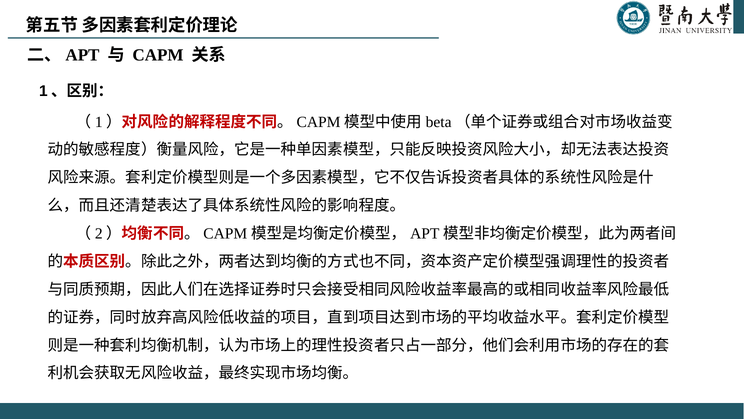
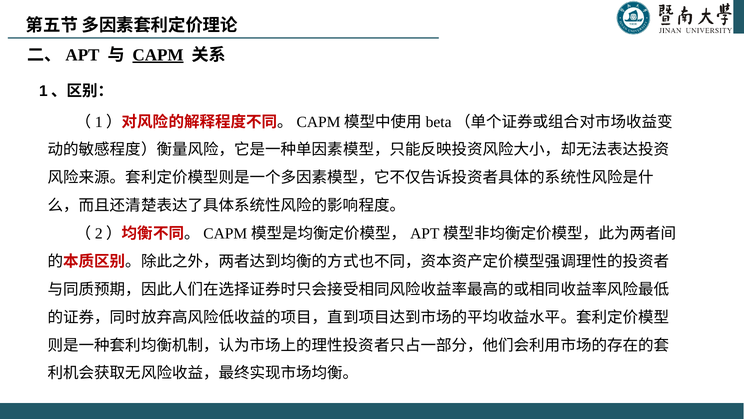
CAPM underline: none -> present
